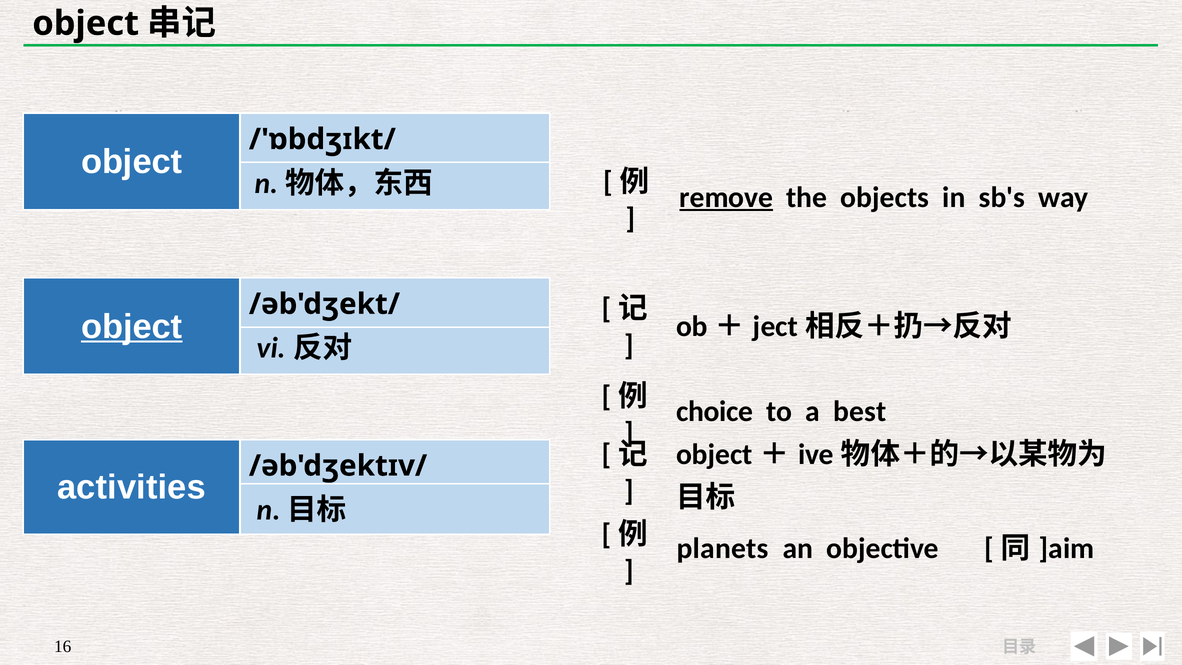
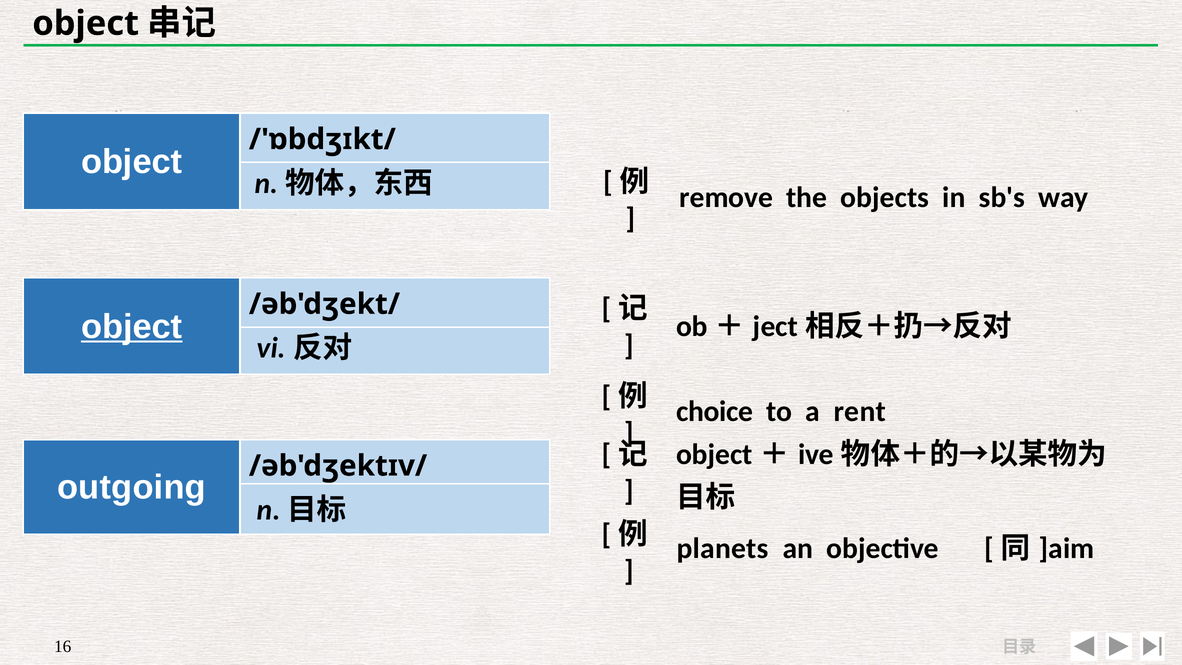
remove underline: present -> none
best: best -> rent
activities: activities -> outgoing
